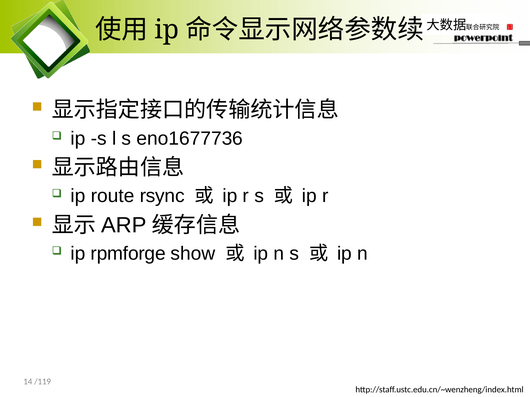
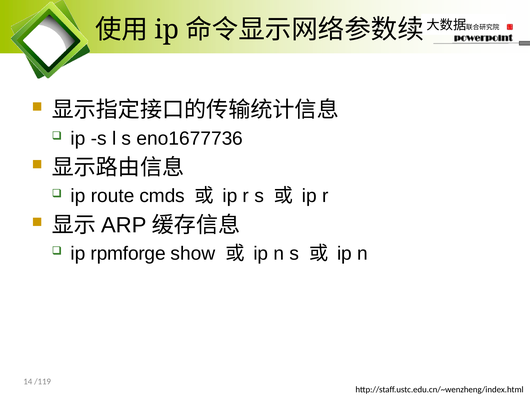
rsync: rsync -> cmds
